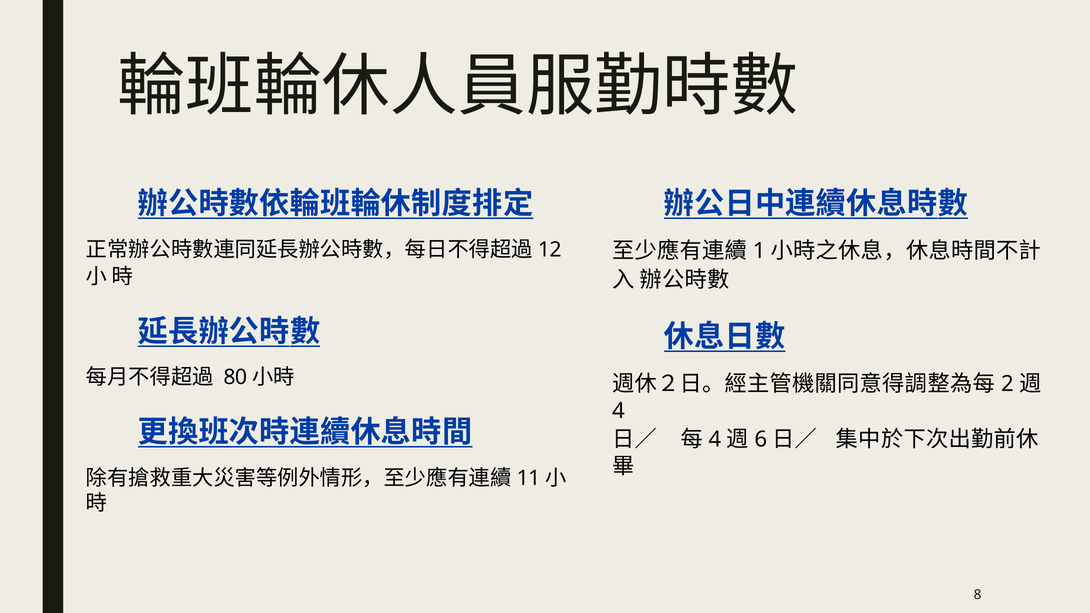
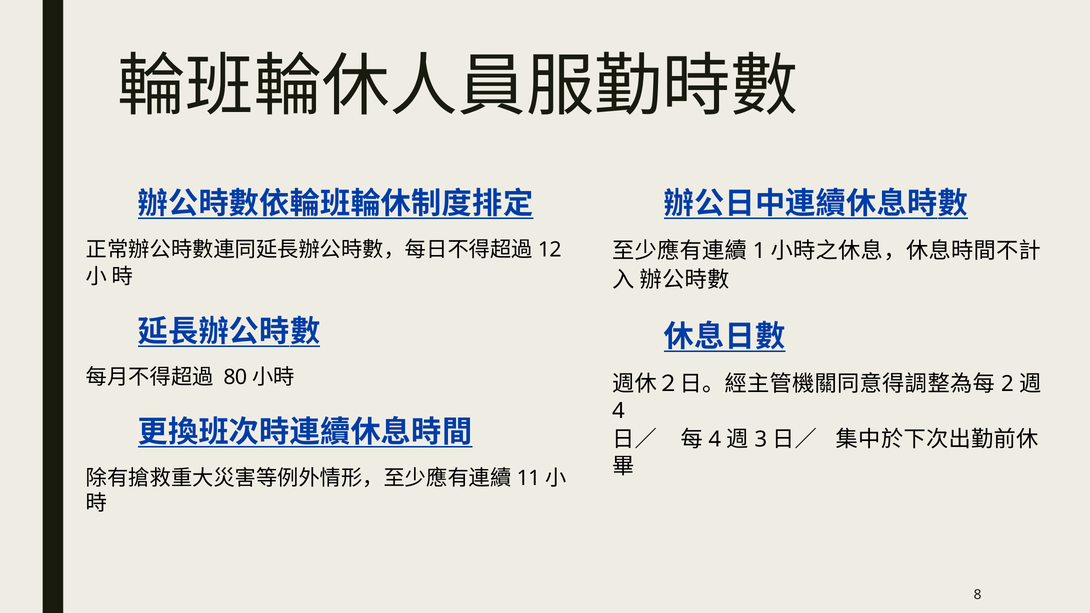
6: 6 -> 3
